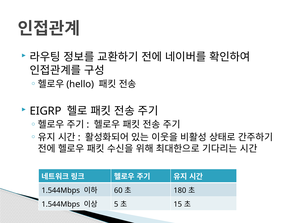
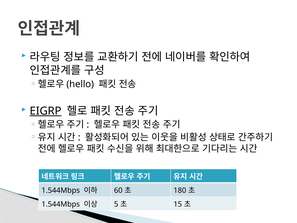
EIGRP underline: none -> present
